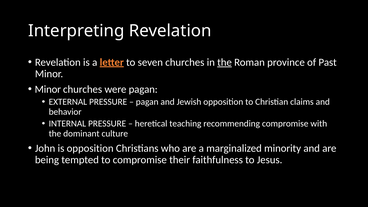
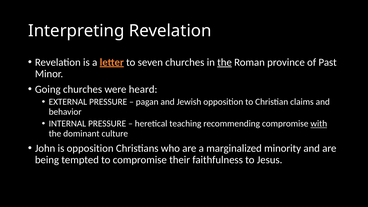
Minor at (48, 89): Minor -> Going
were pagan: pagan -> heard
with underline: none -> present
